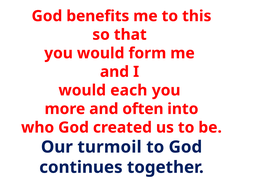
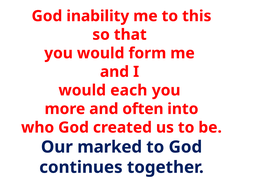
benefits: benefits -> inability
turmoil: turmoil -> marked
